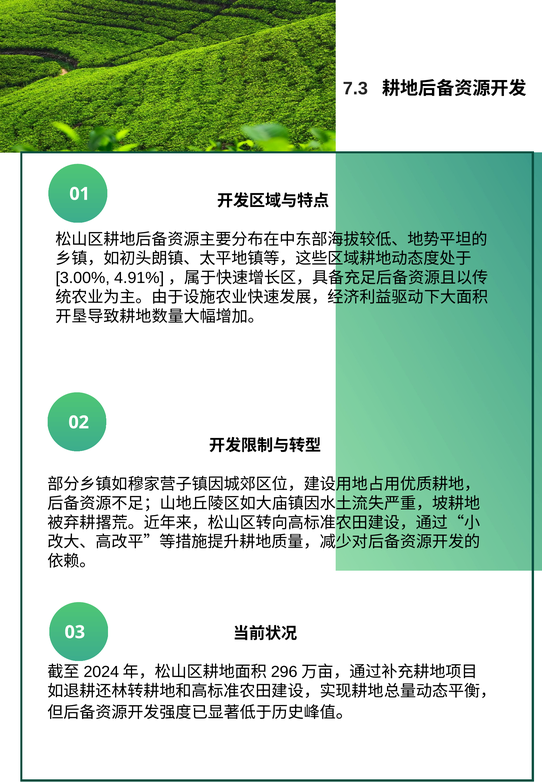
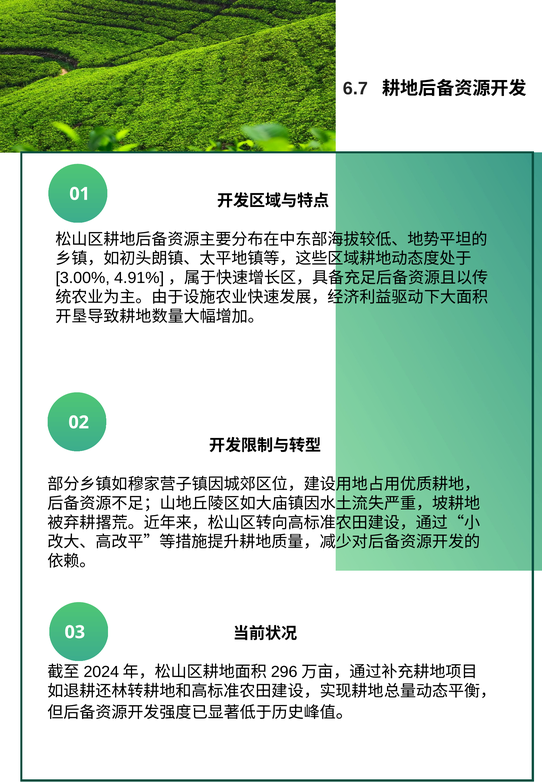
7.3: 7.3 -> 6.7
